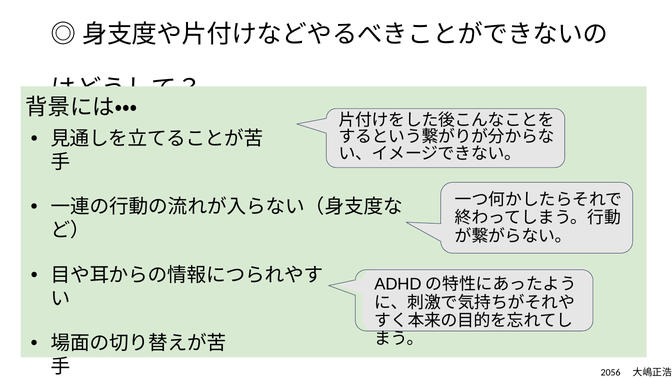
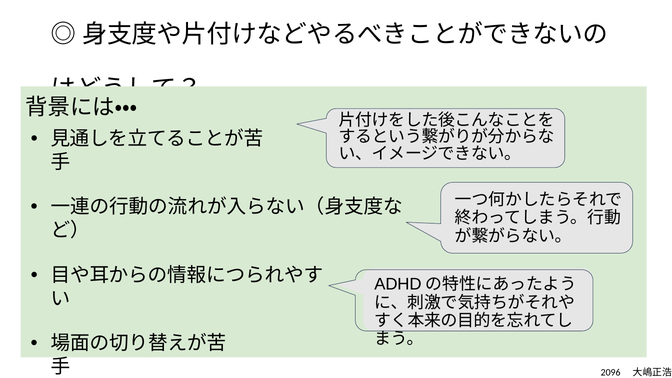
2056: 2056 -> 2096
